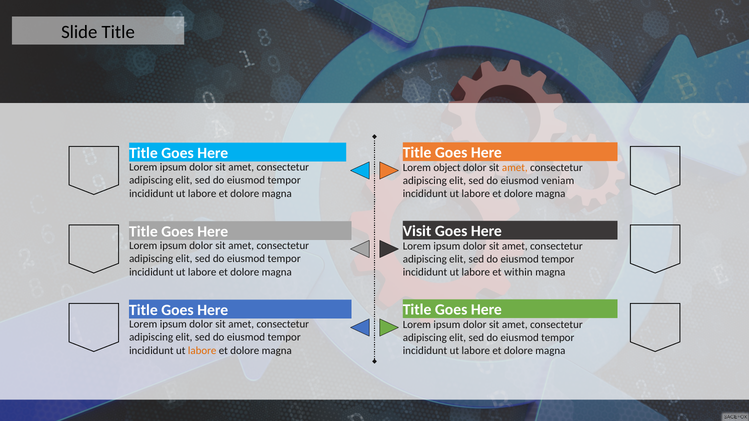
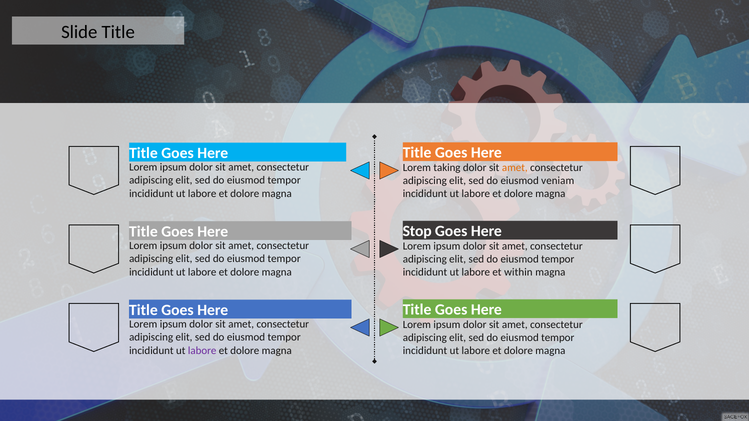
object: object -> taking
Visit: Visit -> Stop
labore at (202, 351) colour: orange -> purple
